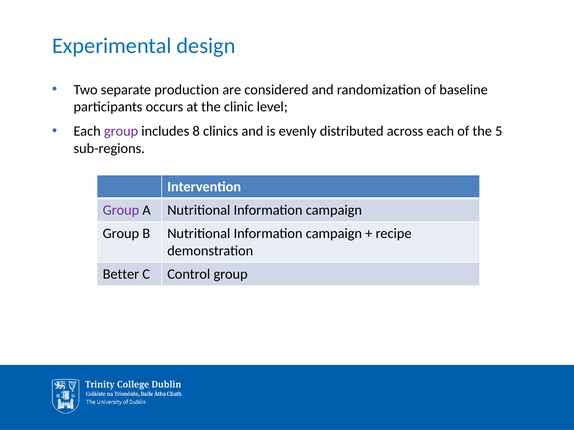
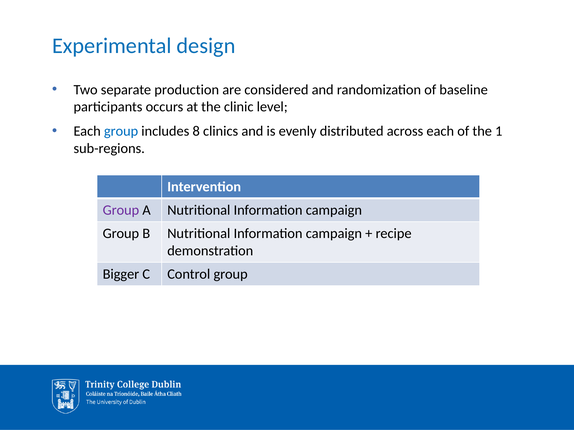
group at (121, 131) colour: purple -> blue
5: 5 -> 1
Better: Better -> Bigger
